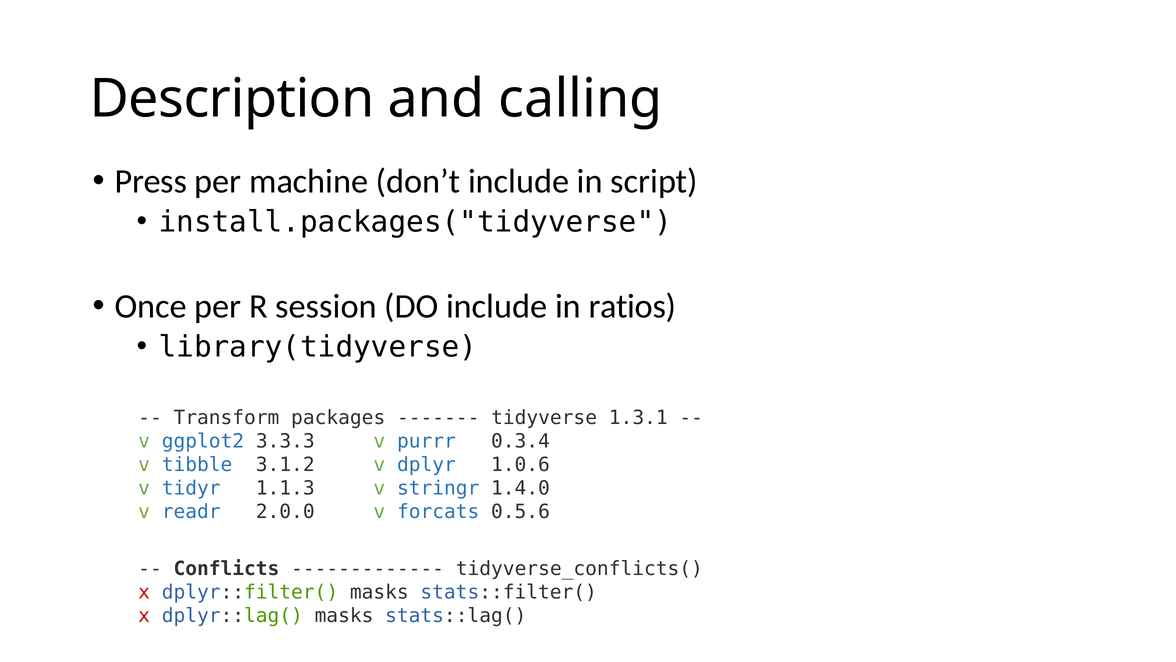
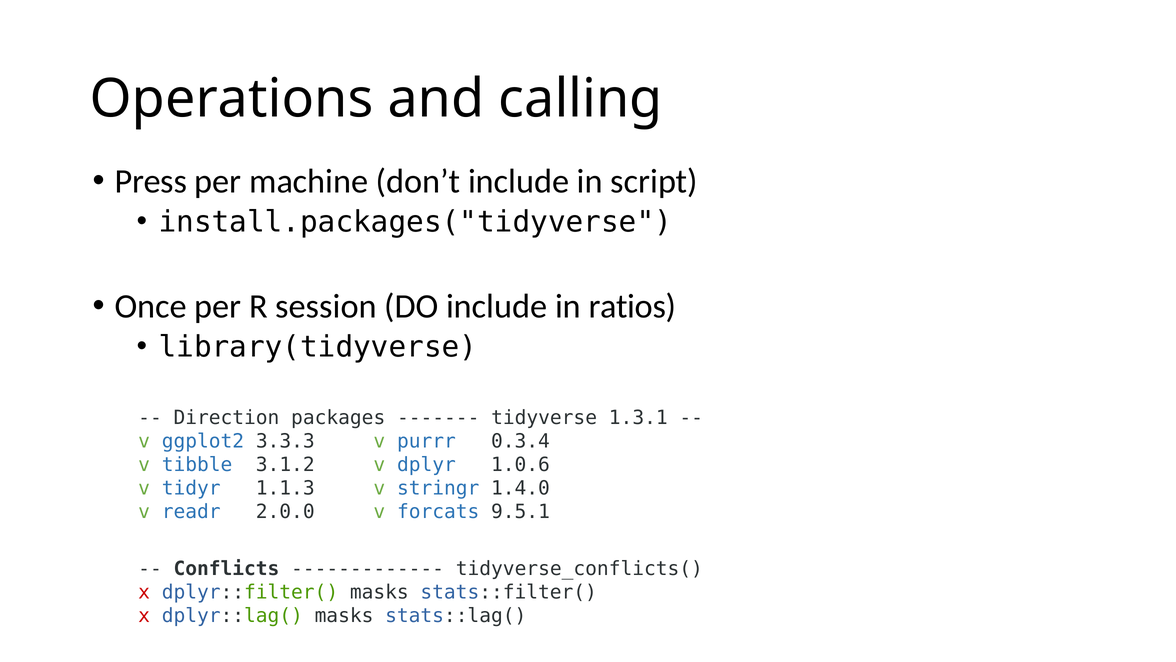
Description: Description -> Operations
Transform: Transform -> Direction
0.5.6: 0.5.6 -> 9.5.1
